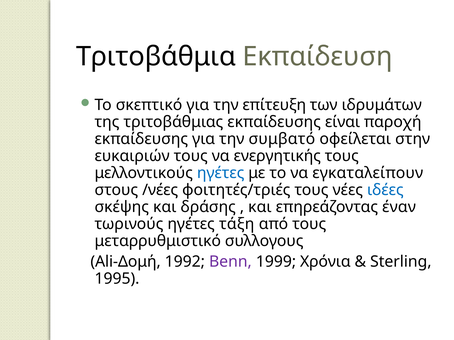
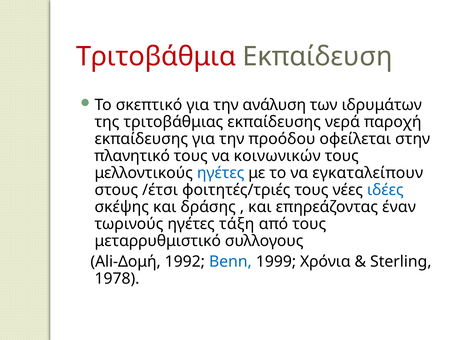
Τριτοβάθμια colour: black -> red
επίτευξη: επίτευξη -> ανάλυση
είναι: είναι -> νερά
συμβατό: συμβατό -> προόδου
ευκαιριών: ευκαιριών -> πλανητικό
ενεργητικής: ενεργητικής -> κοινωνικών
/νέες: /νέες -> /έτσι
Benn colour: purple -> blue
1995: 1995 -> 1978
